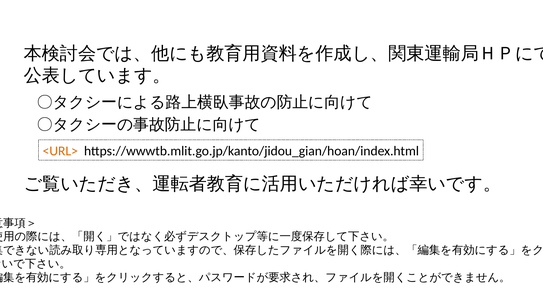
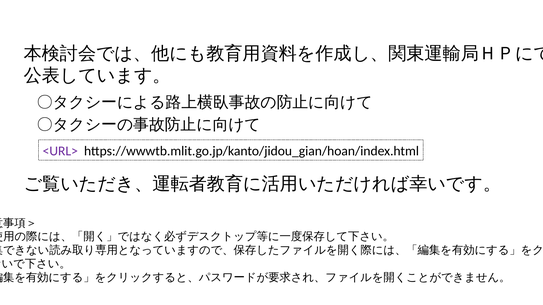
<URL> colour: orange -> purple
